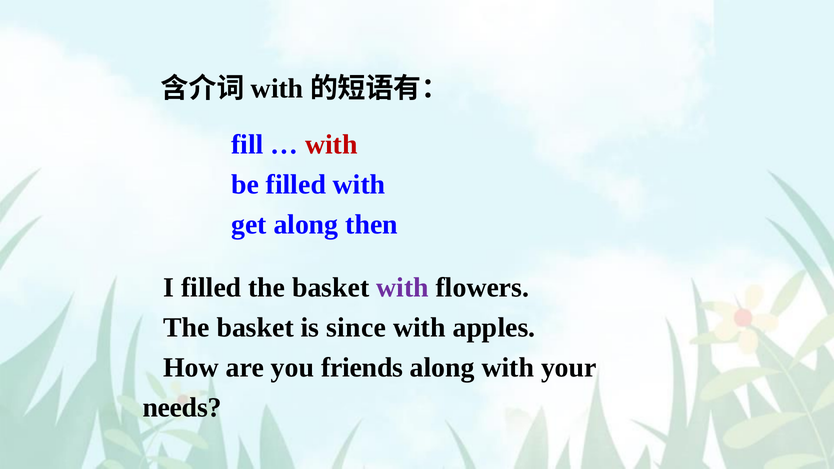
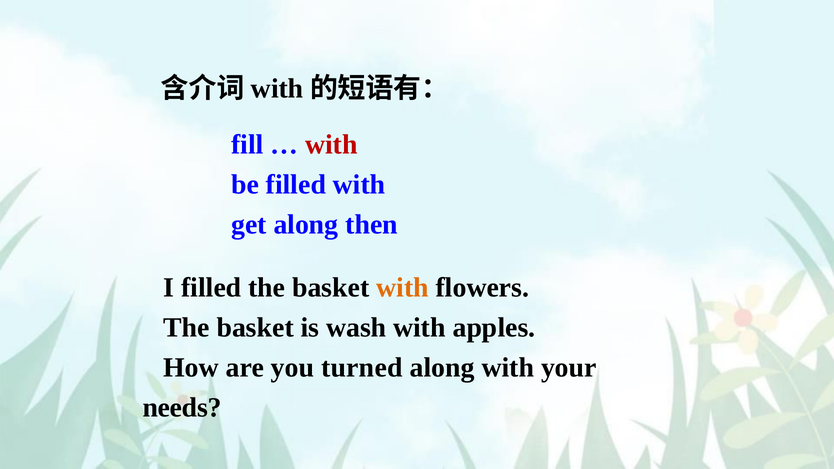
with at (403, 288) colour: purple -> orange
since: since -> wash
friends: friends -> turned
